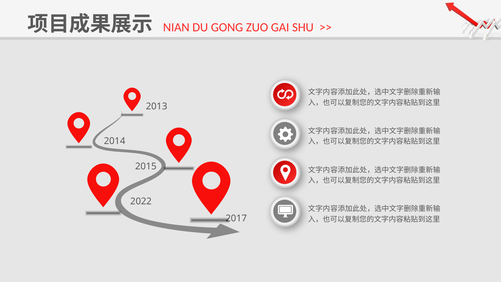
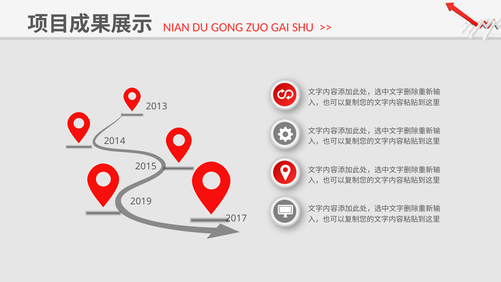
2022: 2022 -> 2019
